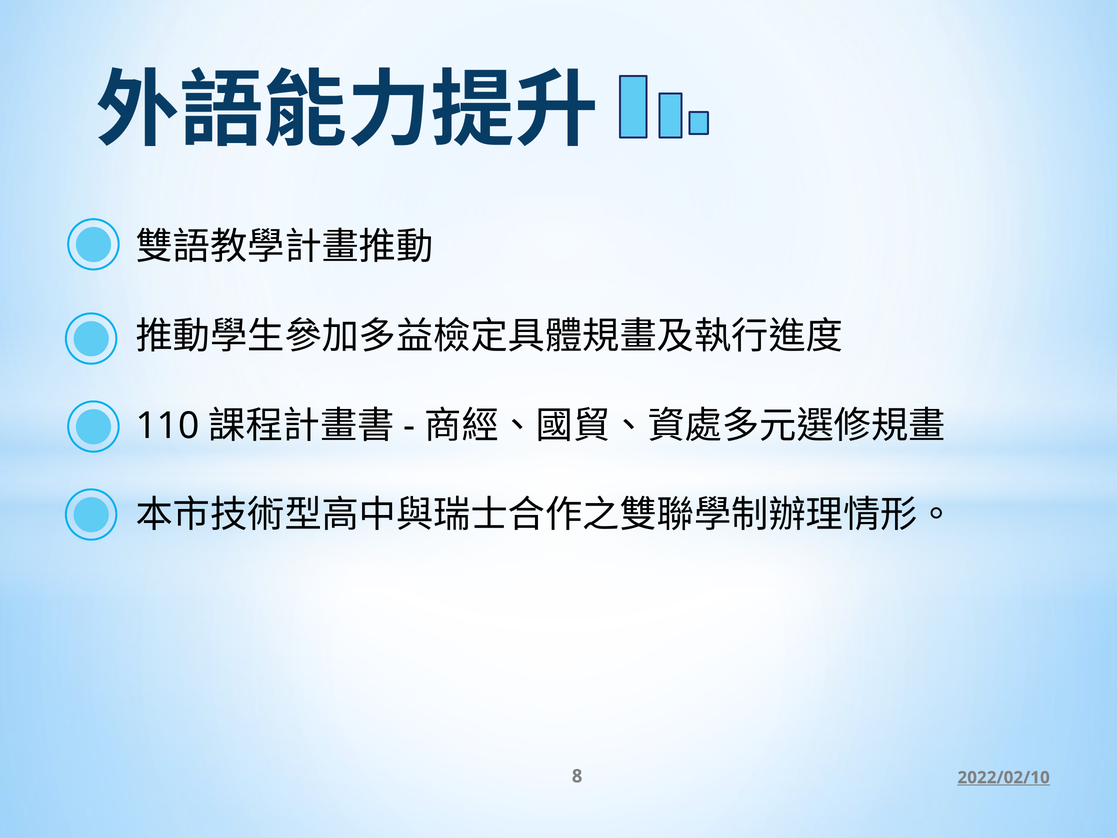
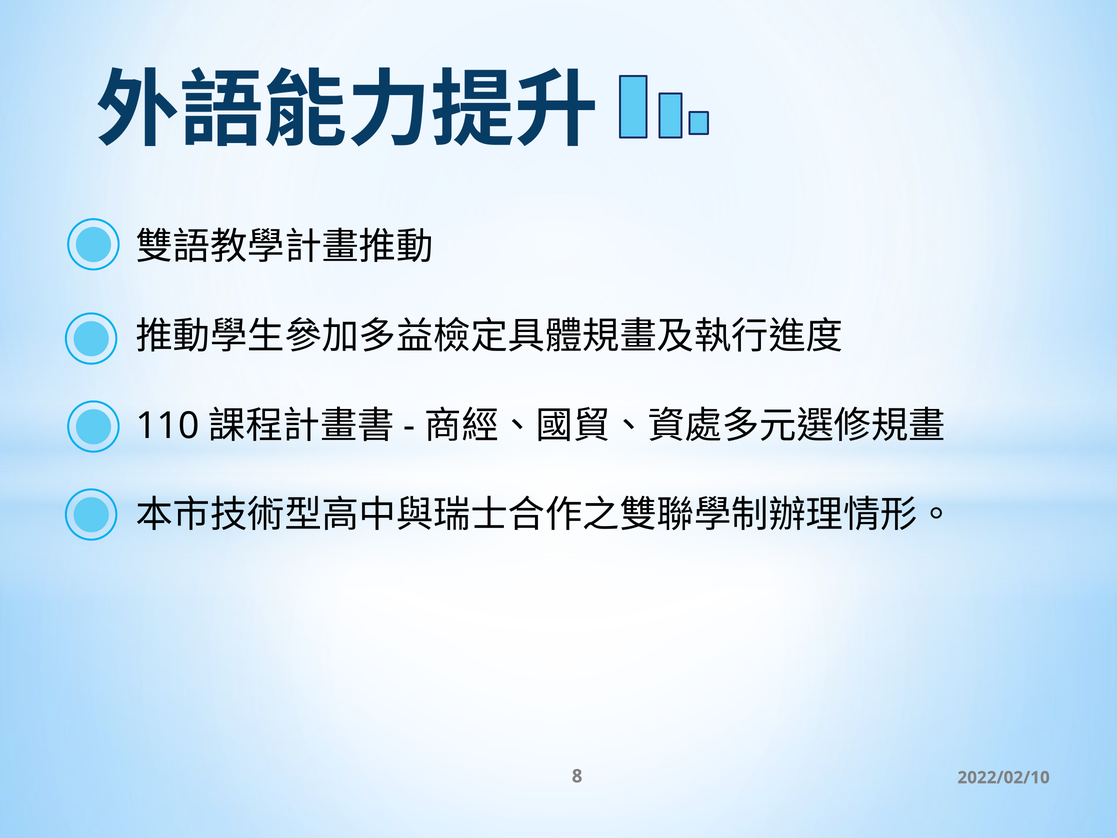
2022/02/10 underline: present -> none
